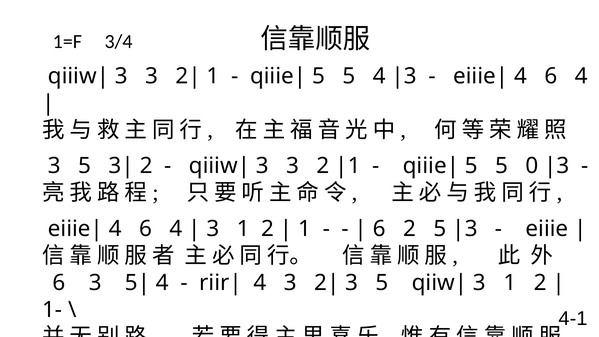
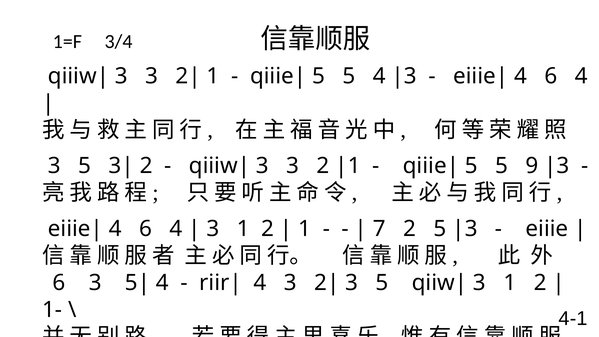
0: 0 -> 9
6 at (379, 229): 6 -> 7
